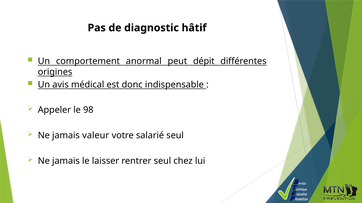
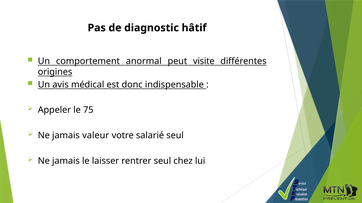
dépit: dépit -> visite
98: 98 -> 75
